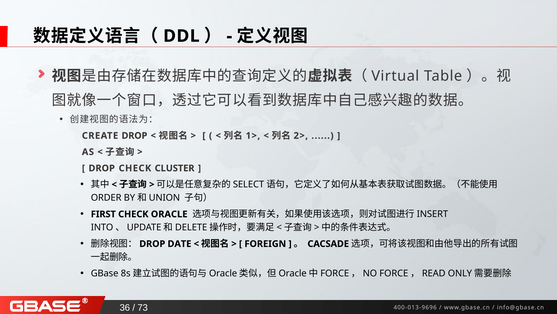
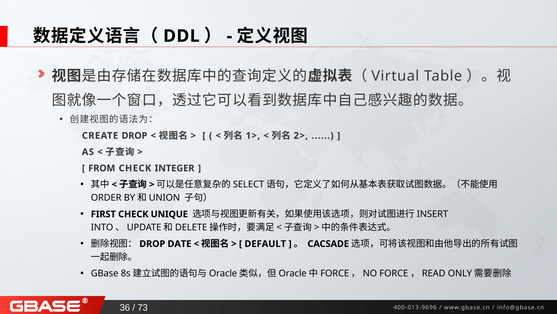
DROP at (102, 168): DROP -> FROM
CLUSTER: CLUSTER -> INTEGER
ORACLE: ORACLE -> UNIQUE
FOREIGN: FOREIGN -> DEFAULT
